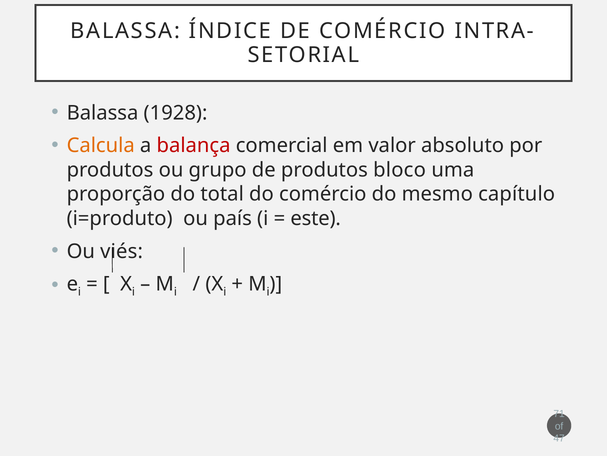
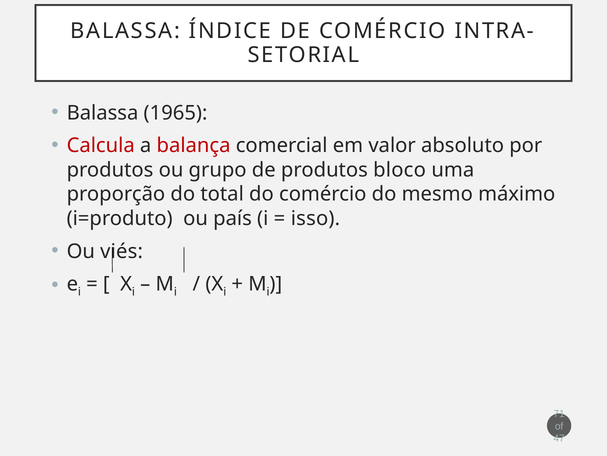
1928: 1928 -> 1965
Calcula colour: orange -> red
capítulo: capítulo -> máximo
este: este -> isso
